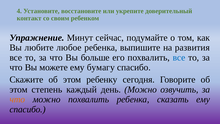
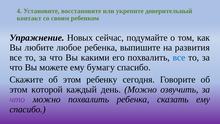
Минут: Минут -> Новых
больше: больше -> какими
степень: степень -> которой
что at (17, 99) colour: orange -> purple
